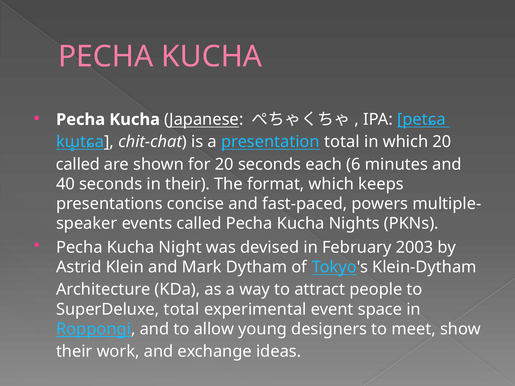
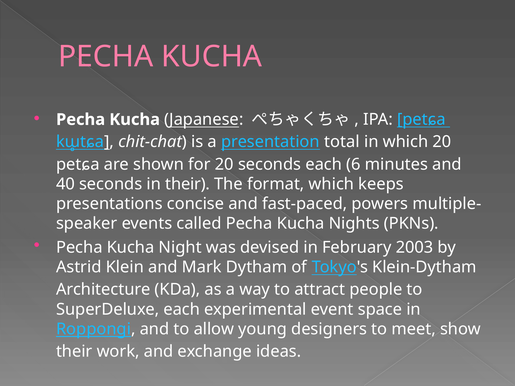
called at (78, 164): called -> petɕa
SuperDeluxe total: total -> each
